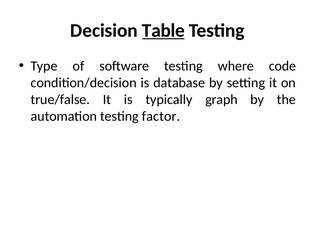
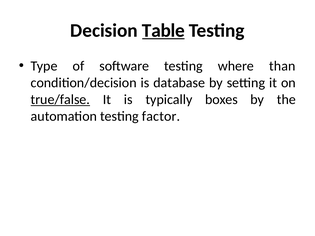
code: code -> than
true/false underline: none -> present
graph: graph -> boxes
